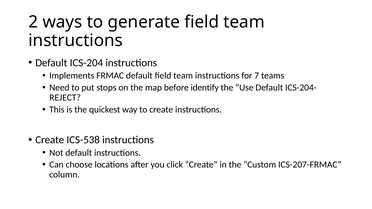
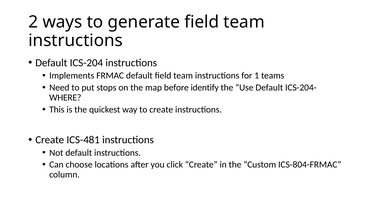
7: 7 -> 1
REJECT: REJECT -> WHERE
ICS-538: ICS-538 -> ICS-481
ICS-207-FRMAC: ICS-207-FRMAC -> ICS-804-FRMAC
